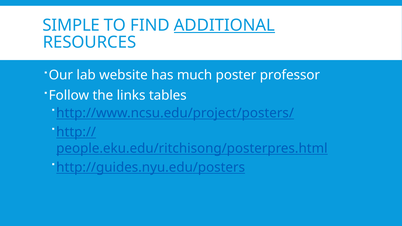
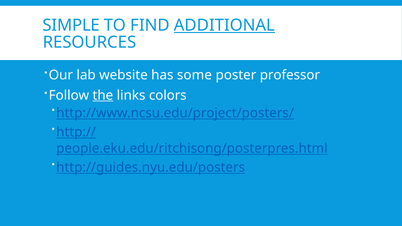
much: much -> some
the underline: none -> present
tables: tables -> colors
